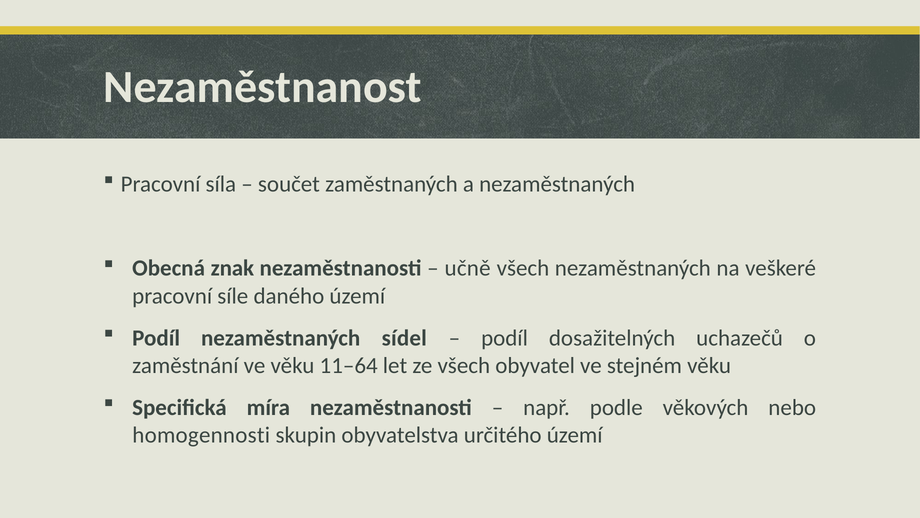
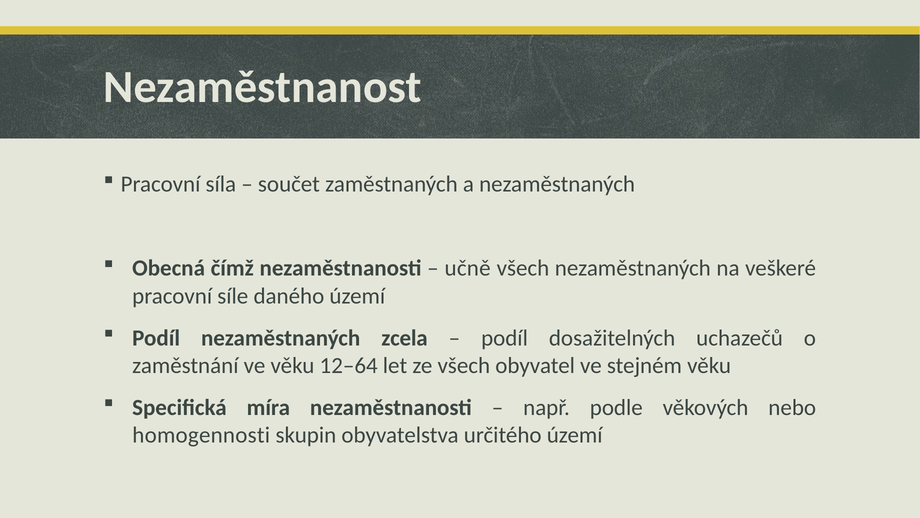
znak: znak -> čímž
sídel: sídel -> zcela
11–64: 11–64 -> 12–64
